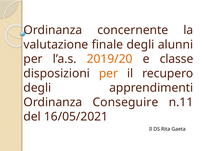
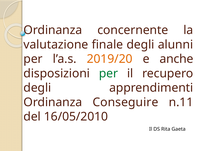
classe: classe -> anche
per at (108, 74) colour: orange -> green
16/05/2021: 16/05/2021 -> 16/05/2010
